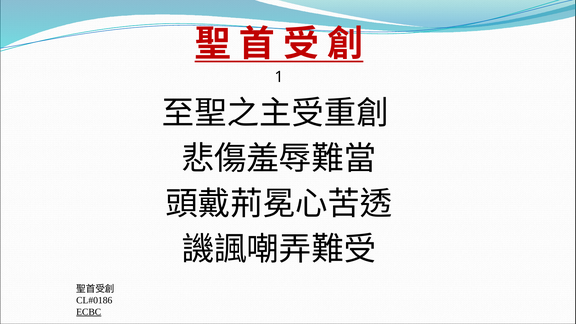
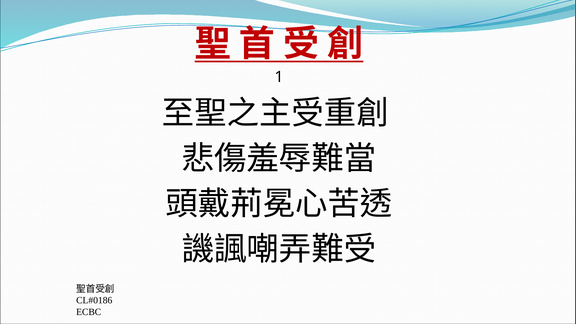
ECBC underline: present -> none
